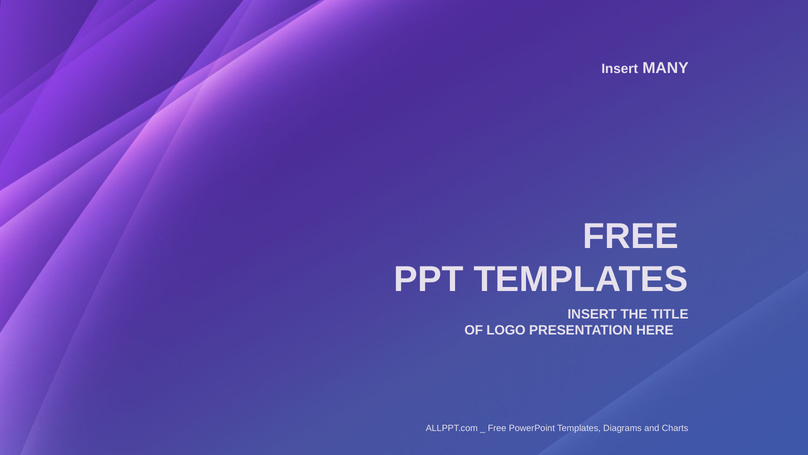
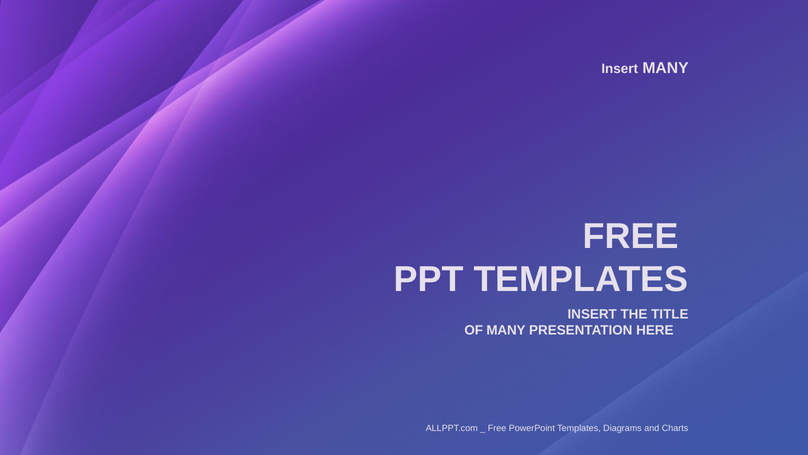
OF LOGO: LOGO -> MANY
